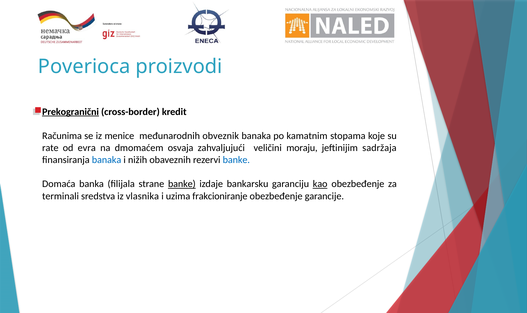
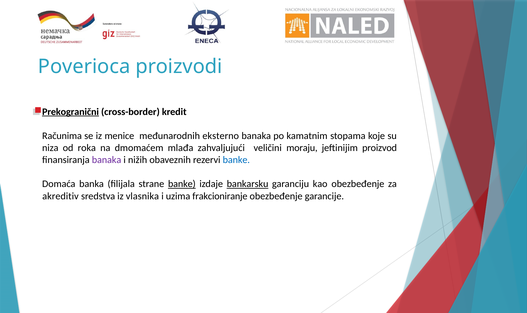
obveznik: obveznik -> eksterno
rate: rate -> niza
evra: evra -> roka
osvaja: osvaja -> mlađa
sadržaja: sadržaja -> proizvod
banaka at (107, 160) colour: blue -> purple
bankarsku underline: none -> present
kao underline: present -> none
terminali: terminali -> akreditiv
